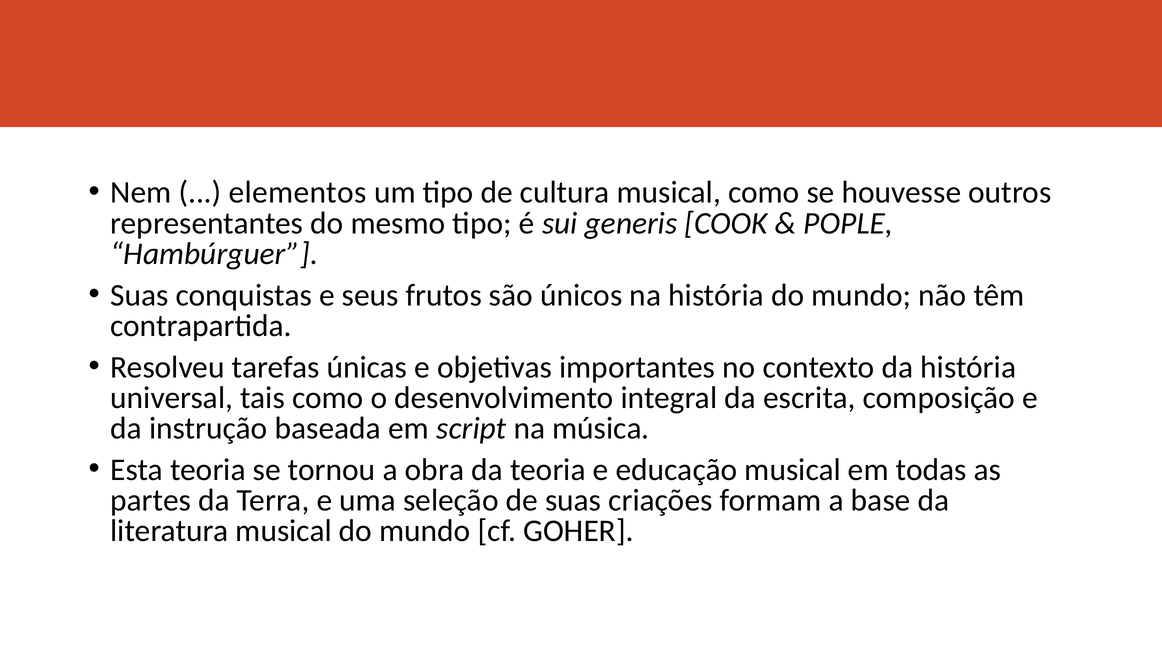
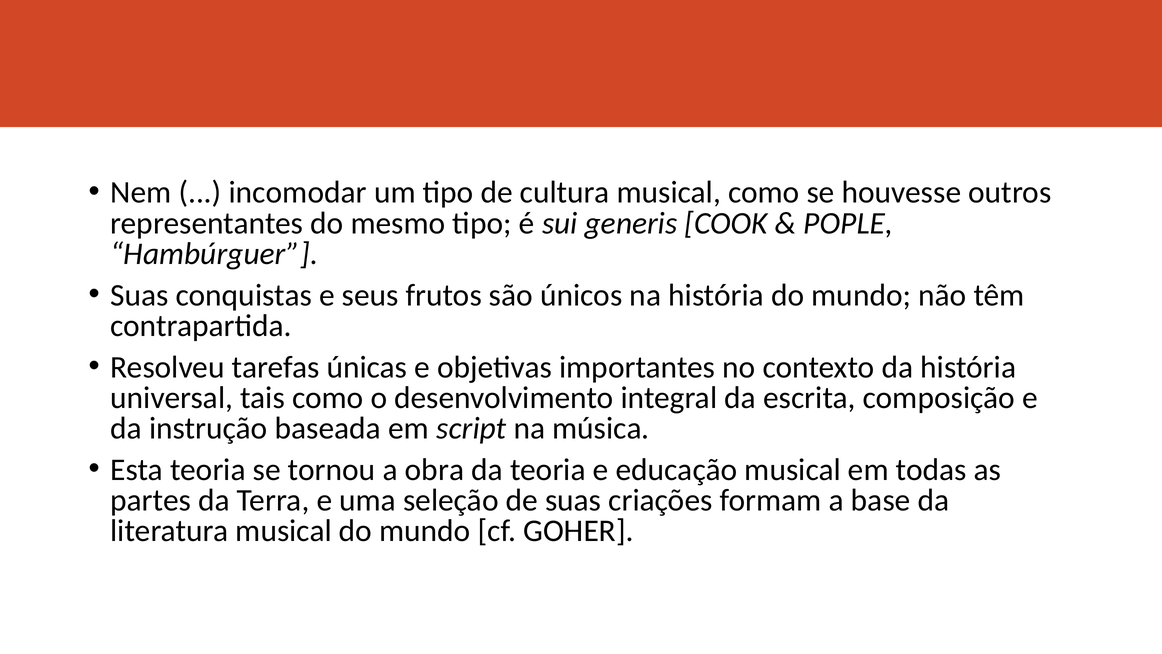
elementos: elementos -> incomodar
